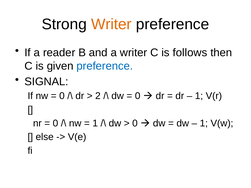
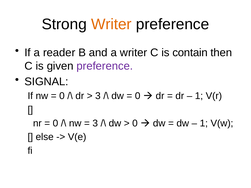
follows: follows -> contain
preference at (105, 66) colour: blue -> purple
2 at (98, 96): 2 -> 3
1 at (95, 123): 1 -> 3
